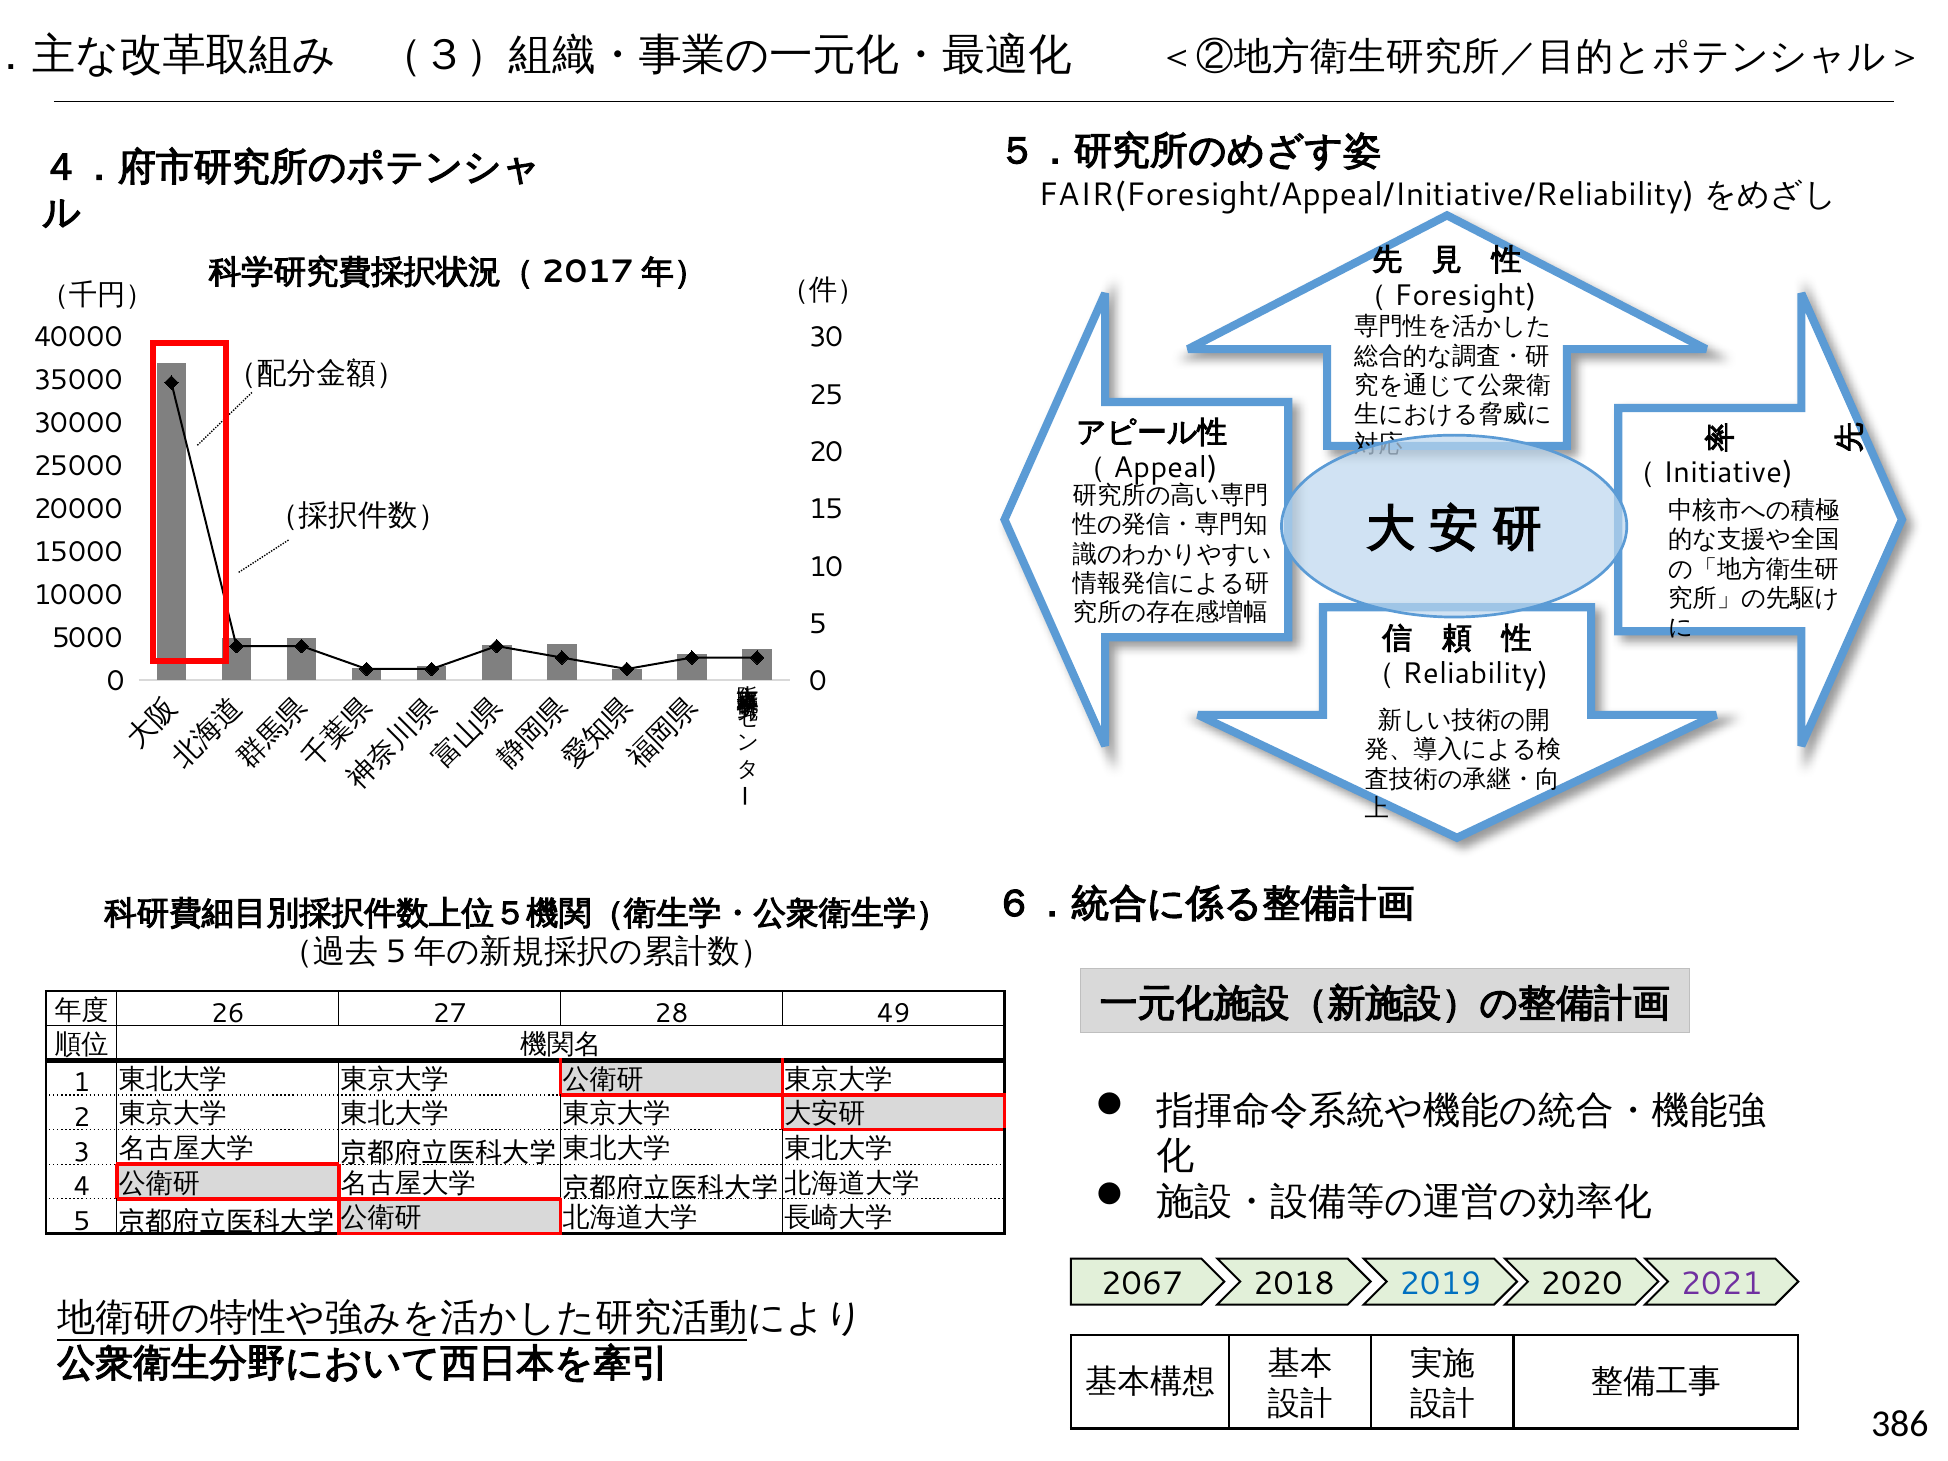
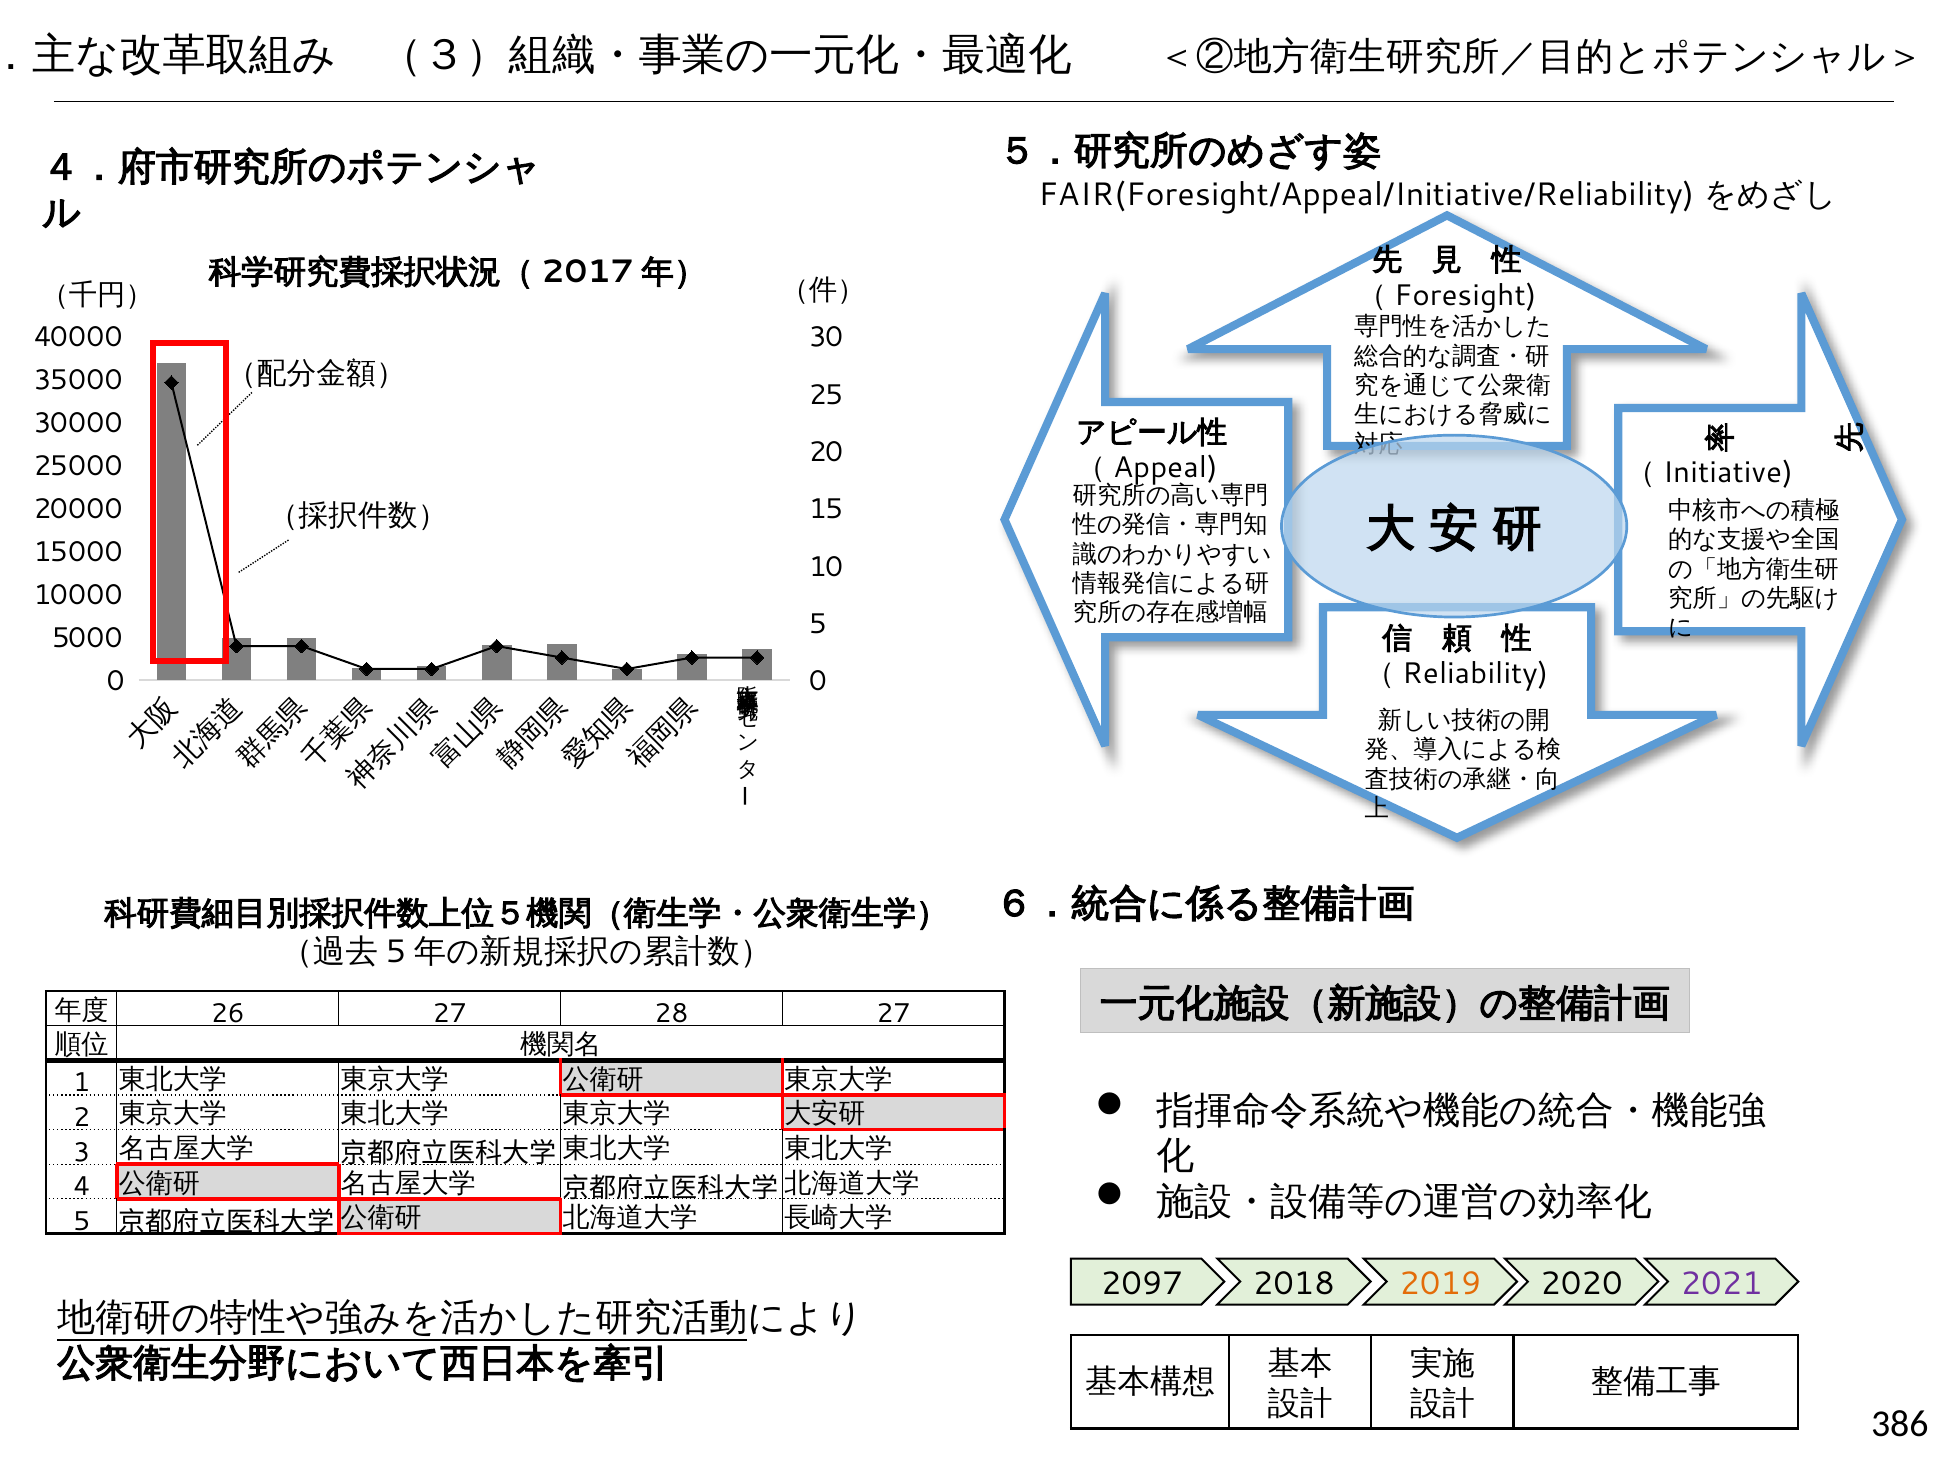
28 49: 49 -> 27
2067: 2067 -> 2097
2019 colour: blue -> orange
